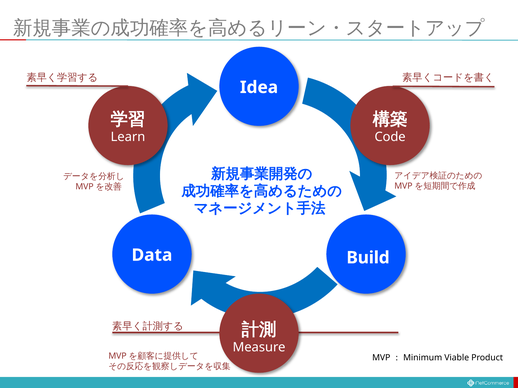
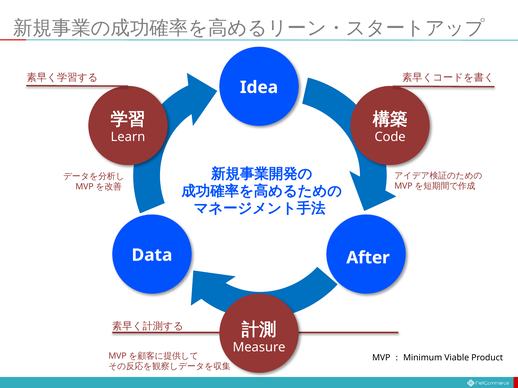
Build: Build -> After
